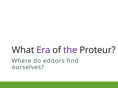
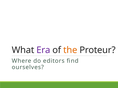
the colour: purple -> orange
